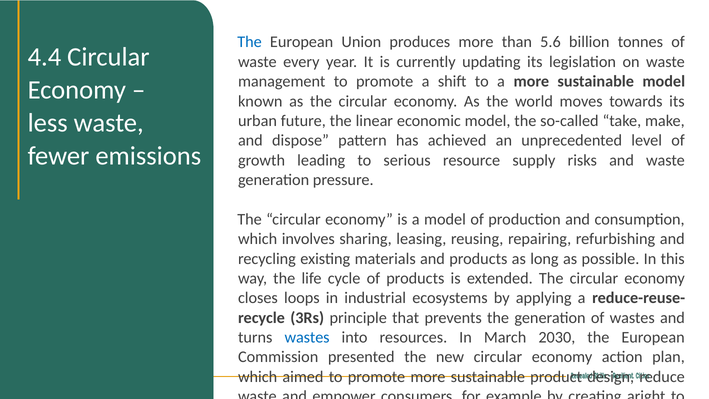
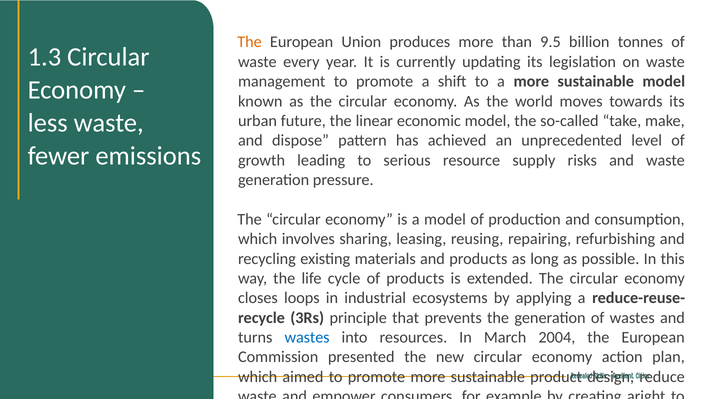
The at (250, 42) colour: blue -> orange
5.6: 5.6 -> 9.5
4.4: 4.4 -> 1.3
2030: 2030 -> 2004
